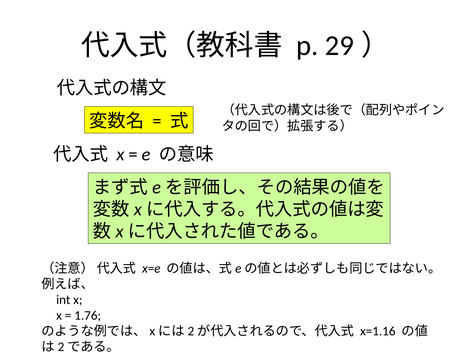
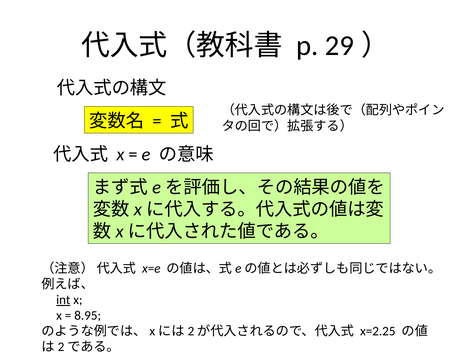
int underline: none -> present
1.76: 1.76 -> 8.95
x=1.16: x=1.16 -> x=2.25
